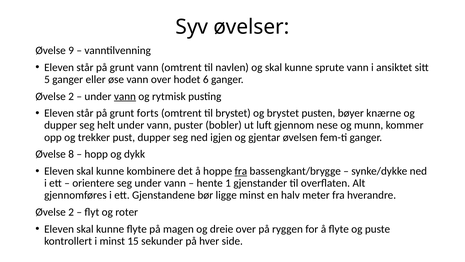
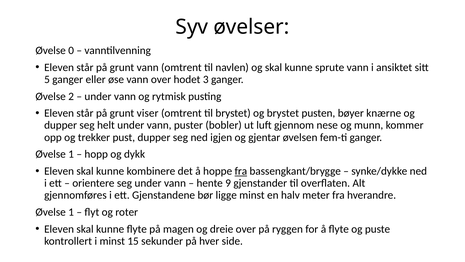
9: 9 -> 0
6: 6 -> 3
vann at (125, 96) underline: present -> none
forts: forts -> viser
8 at (71, 154): 8 -> 1
1: 1 -> 9
2 at (71, 212): 2 -> 1
